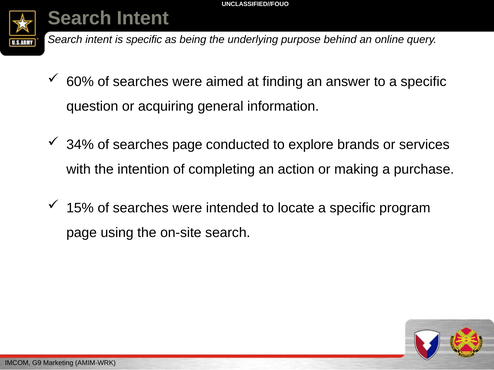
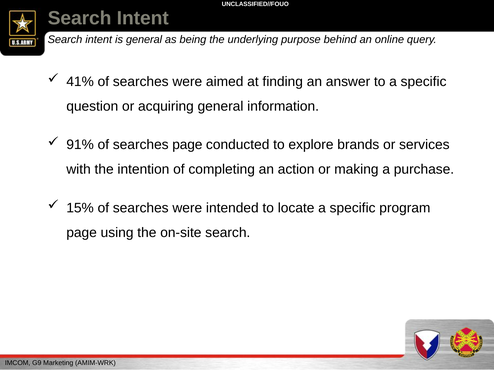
is specific: specific -> general
60%: 60% -> 41%
34%: 34% -> 91%
